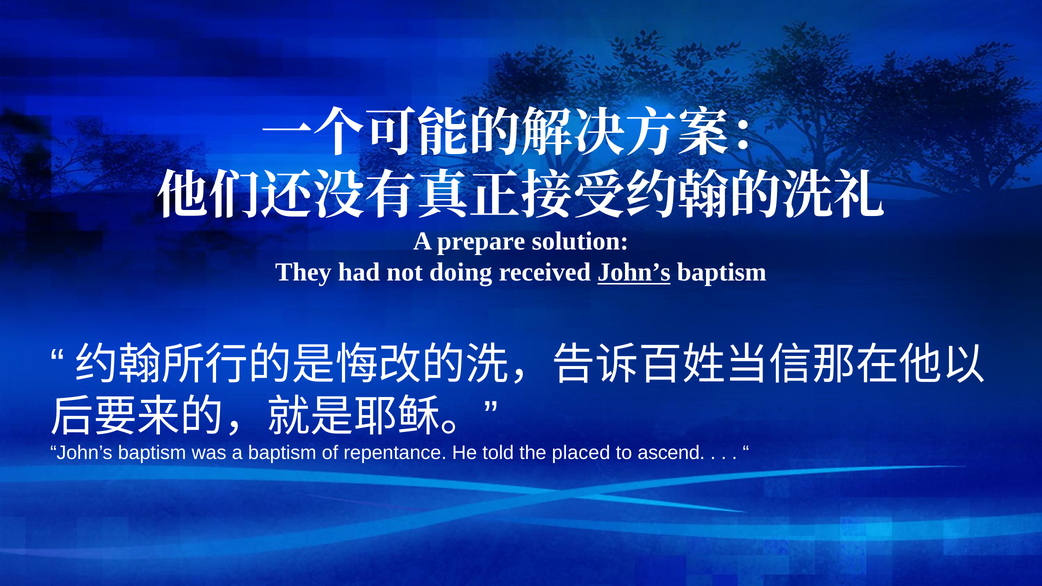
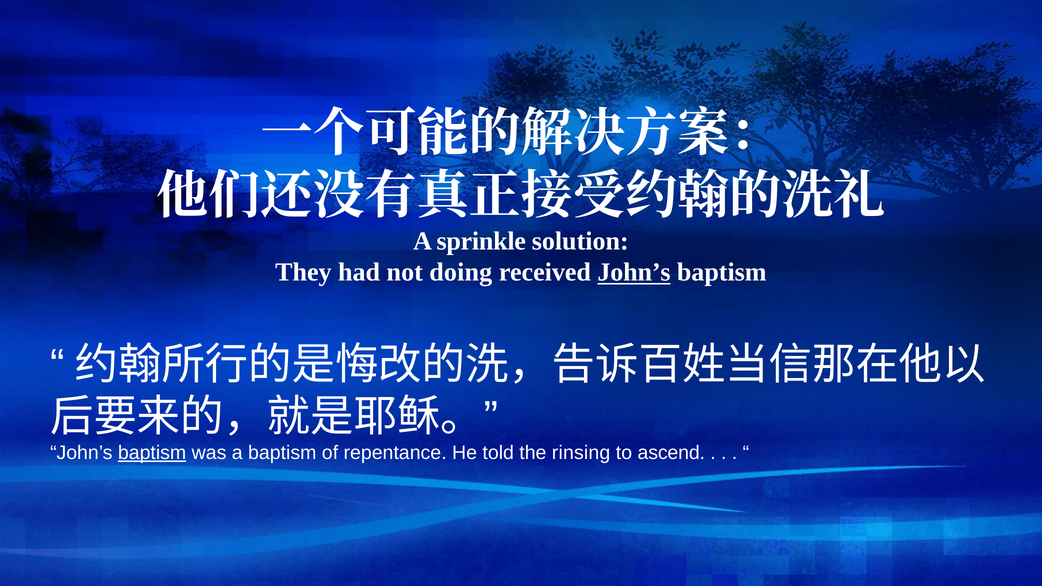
prepare: prepare -> sprinkle
baptism at (152, 453) underline: none -> present
placed: placed -> rinsing
